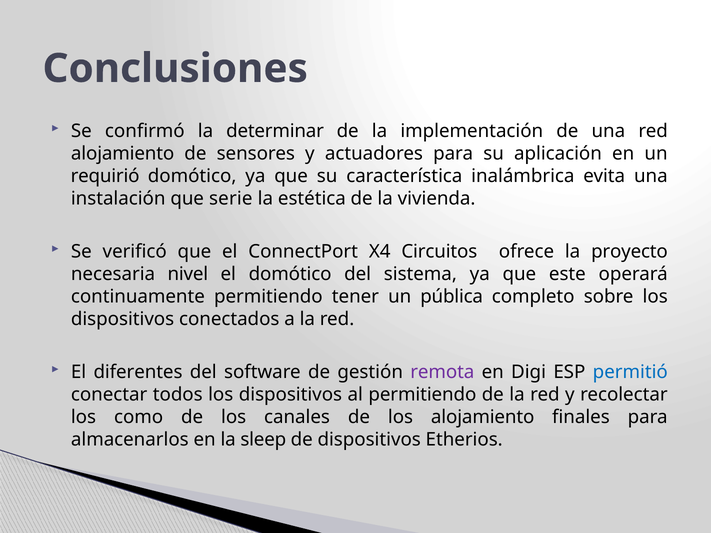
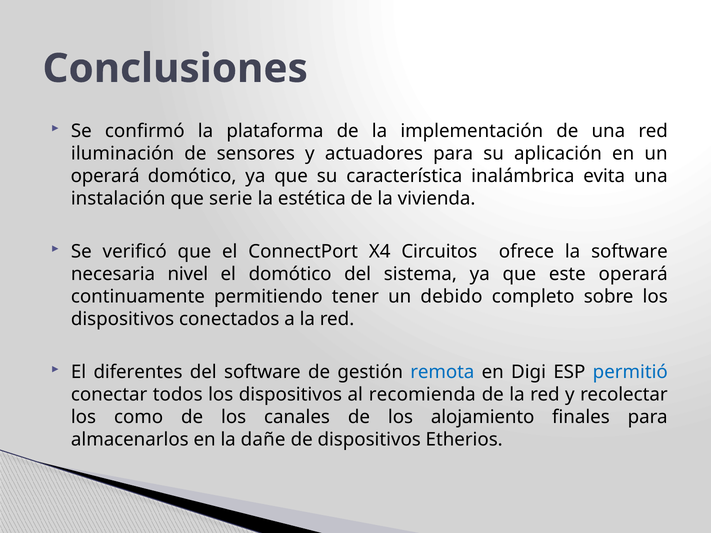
determinar: determinar -> plataforma
alojamiento at (123, 154): alojamiento -> iluminación
requirió at (105, 176): requirió -> operará
la proyecto: proyecto -> software
pública: pública -> debido
remota colour: purple -> blue
al permitiendo: permitiendo -> recomienda
sleep: sleep -> dañe
